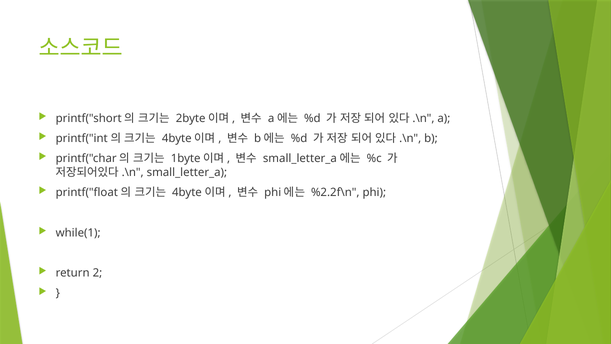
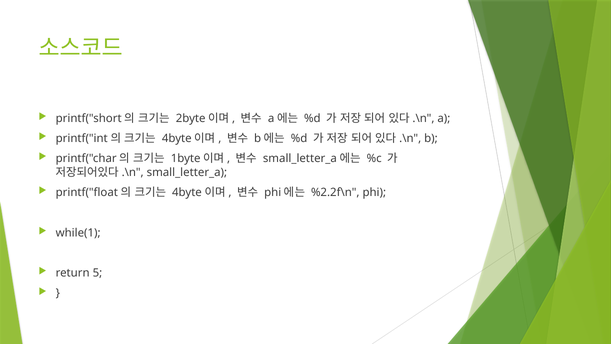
2: 2 -> 5
